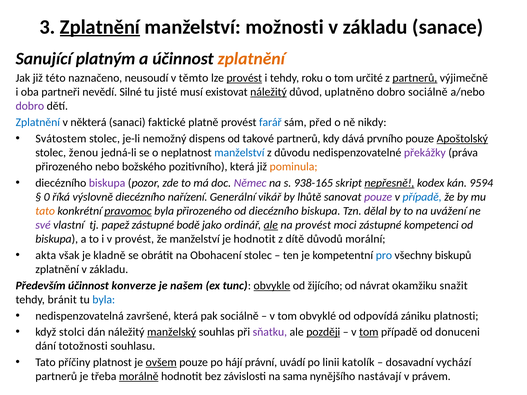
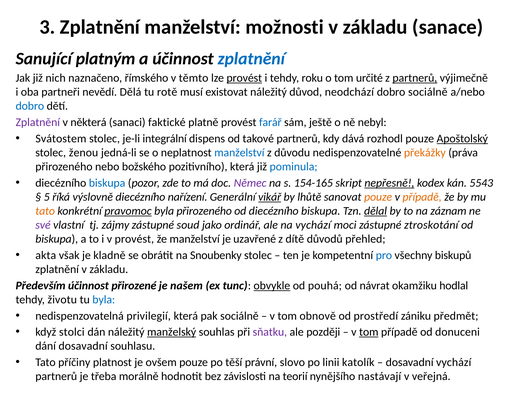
Zplatnění at (100, 27) underline: present -> none
zplatnění at (251, 59) colour: orange -> blue
této: této -> nich
neusoudí: neusoudí -> římského
Silné: Silné -> Dělá
jisté: jisté -> rotě
náležitý at (269, 92) underline: present -> none
uplatněno: uplatněno -> neodchází
dobro at (30, 106) colour: purple -> blue
Zplatnění at (38, 122) colour: blue -> purple
před: před -> ještě
nikdy: nikdy -> nebyl
nemožný: nemožný -> integrální
prvního: prvního -> rozhodl
překážky colour: purple -> orange
pominula colour: orange -> blue
biskupa at (107, 183) colour: purple -> blue
938-165: 938-165 -> 154-165
9594: 9594 -> 5543
0: 0 -> 5
vikář underline: none -> present
pouze at (378, 197) colour: purple -> orange
případě at (422, 197) colour: blue -> orange
dělal underline: none -> present
uvážení: uvážení -> záznam
papež: papež -> zájmy
bodě: bodě -> soud
ale at (271, 225) underline: present -> none
na provést: provést -> vychází
kompetenci: kompetenci -> ztroskotání
je hodnotit: hodnotit -> uzavřené
morální: morální -> přehled
Obohacení: Obohacení -> Snoubenky
konverze: konverze -> přirozené
žijícího: žijícího -> pouhá
snažit: snažit -> hodlal
bránit: bránit -> životu
završené: završené -> privilegií
obvyklé: obvyklé -> obnově
odpovídá: odpovídá -> prostředí
platnosti: platnosti -> předmět
později underline: present -> none
dání totožnosti: totožnosti -> dosavadní
ovšem underline: present -> none
hájí: hájí -> těší
uvádí: uvádí -> slovo
morálně underline: present -> none
sama: sama -> teorií
právem: právem -> veřejná
